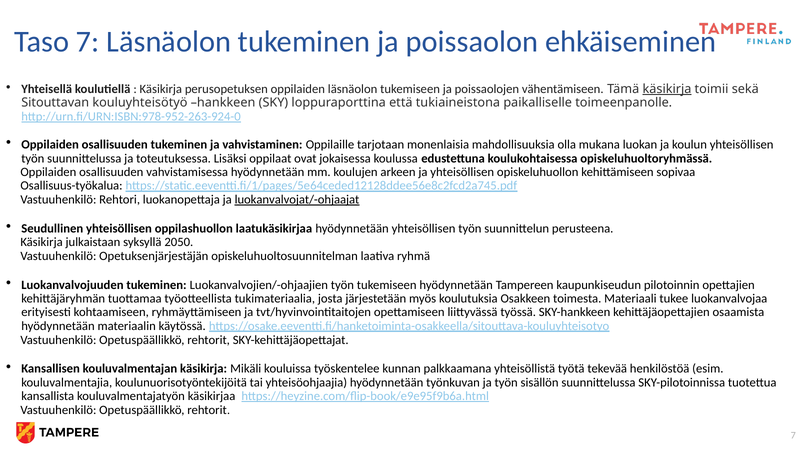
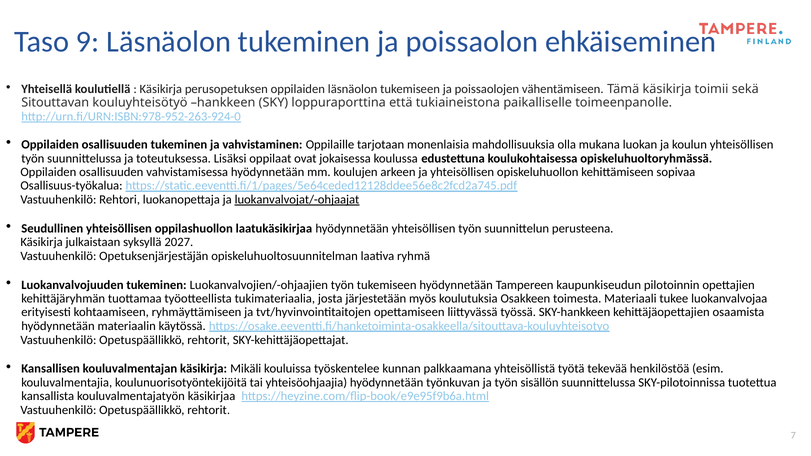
Taso 7: 7 -> 9
käsikirja at (667, 89) underline: present -> none
2050: 2050 -> 2027
